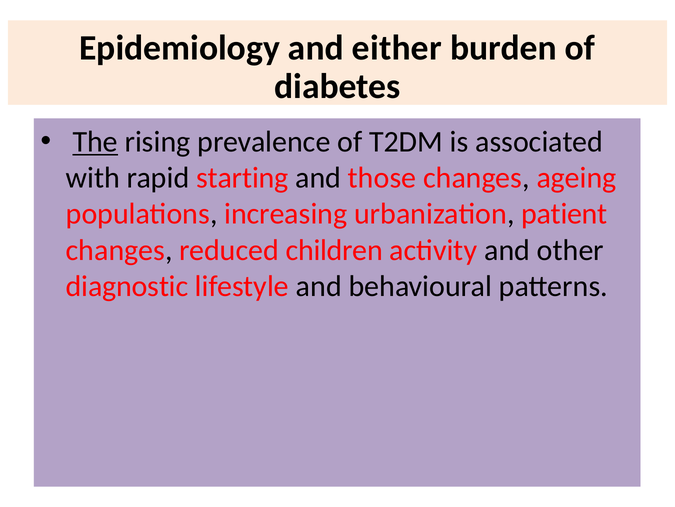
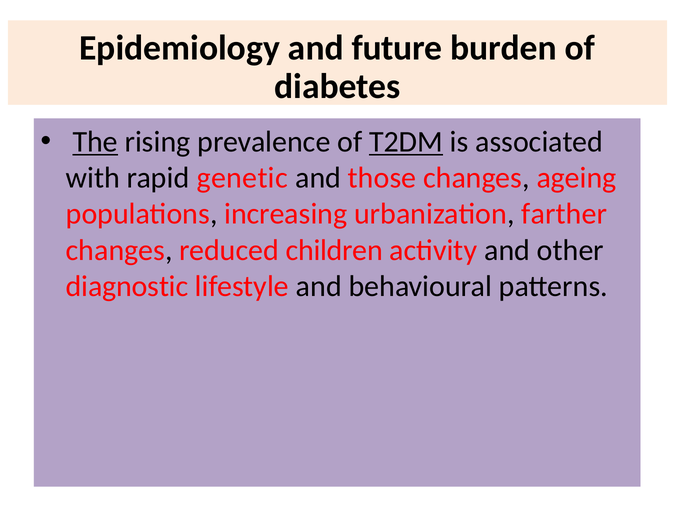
either: either -> future
T2DM underline: none -> present
starting: starting -> genetic
patient: patient -> farther
